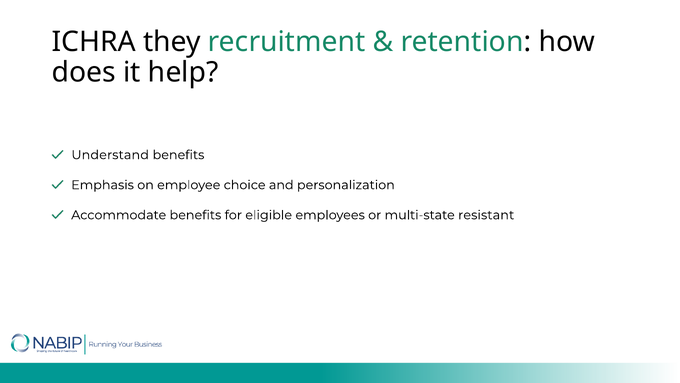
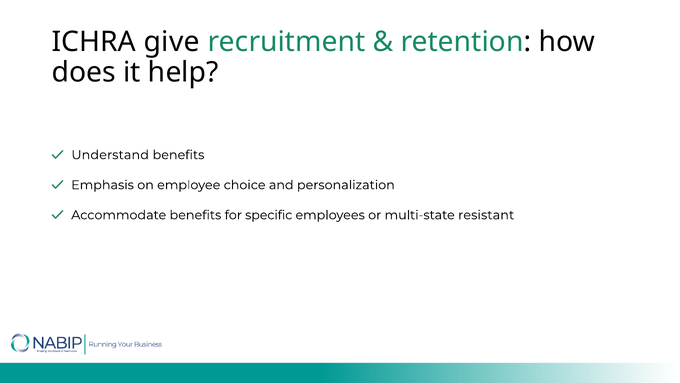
they: they -> give
eligible: eligible -> specific
